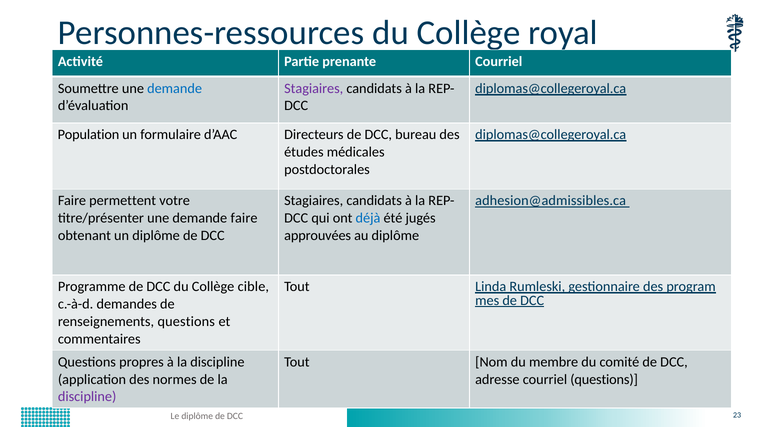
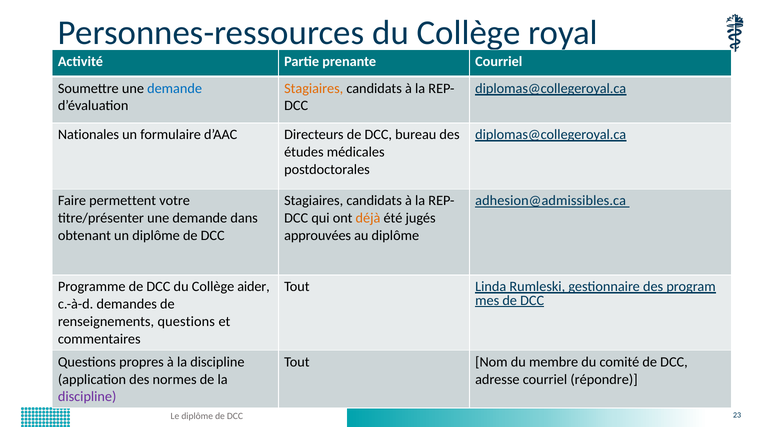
Stagiaires at (314, 88) colour: purple -> orange
Population: Population -> Nationales
demande faire: faire -> dans
déjà colour: blue -> orange
cible: cible -> aider
courriel questions: questions -> répondre
